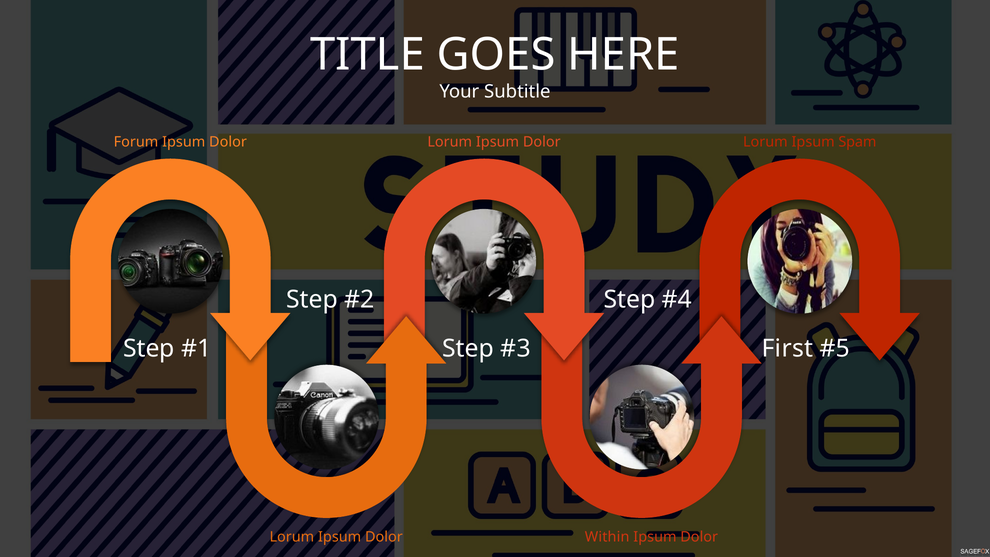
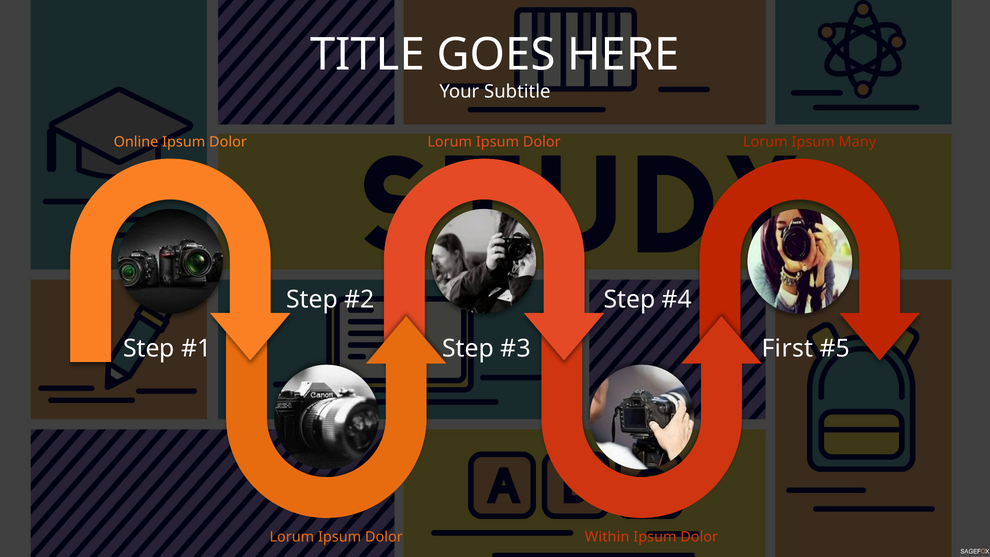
Forum: Forum -> Online
Spam: Spam -> Many
